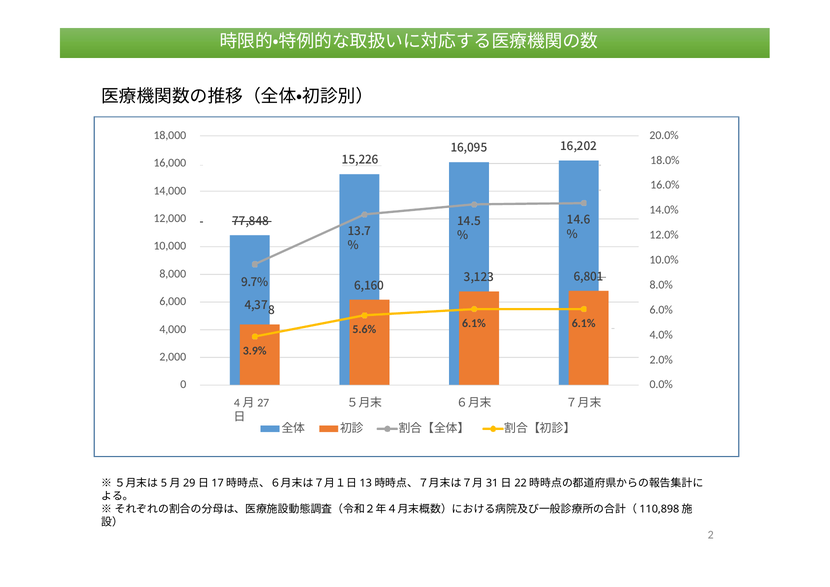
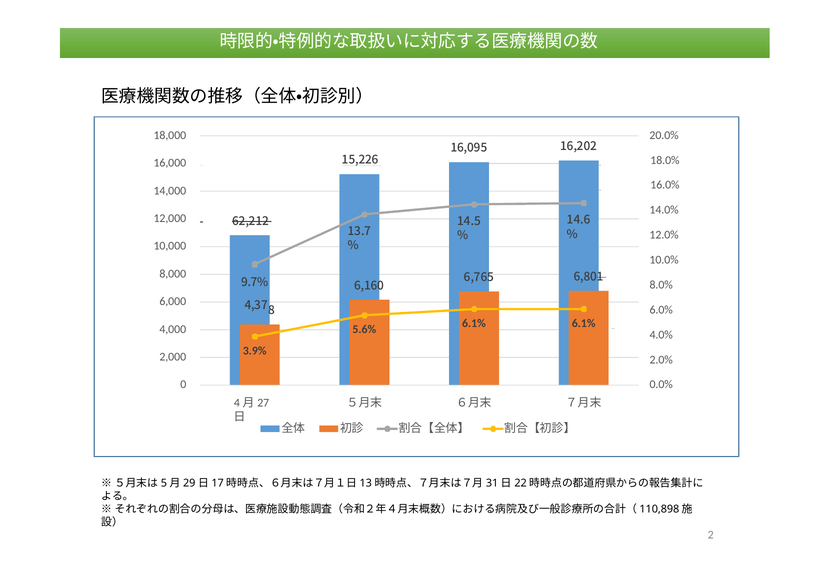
77,848: 77,848 -> 62,212
3,123: 3,123 -> 6,765
